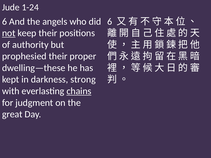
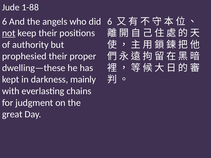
1-24: 1-24 -> 1-88
strong: strong -> mainly
chains underline: present -> none
